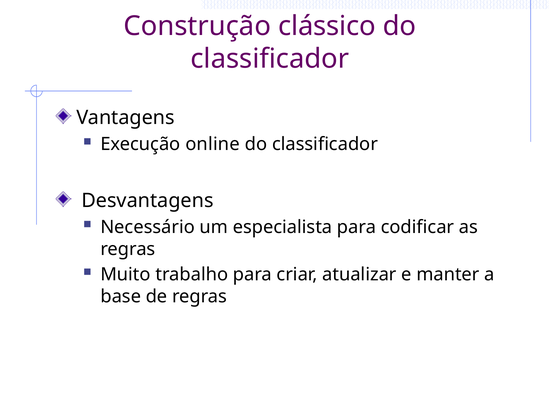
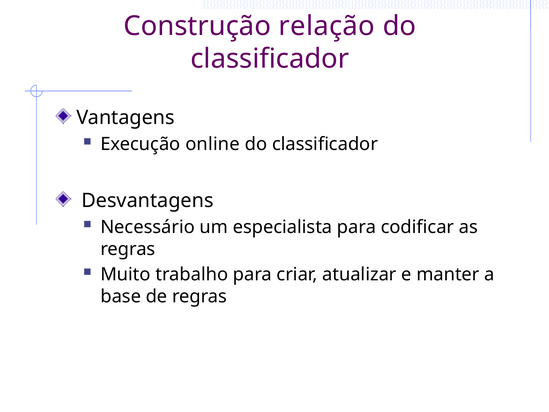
clássico: clássico -> relação
